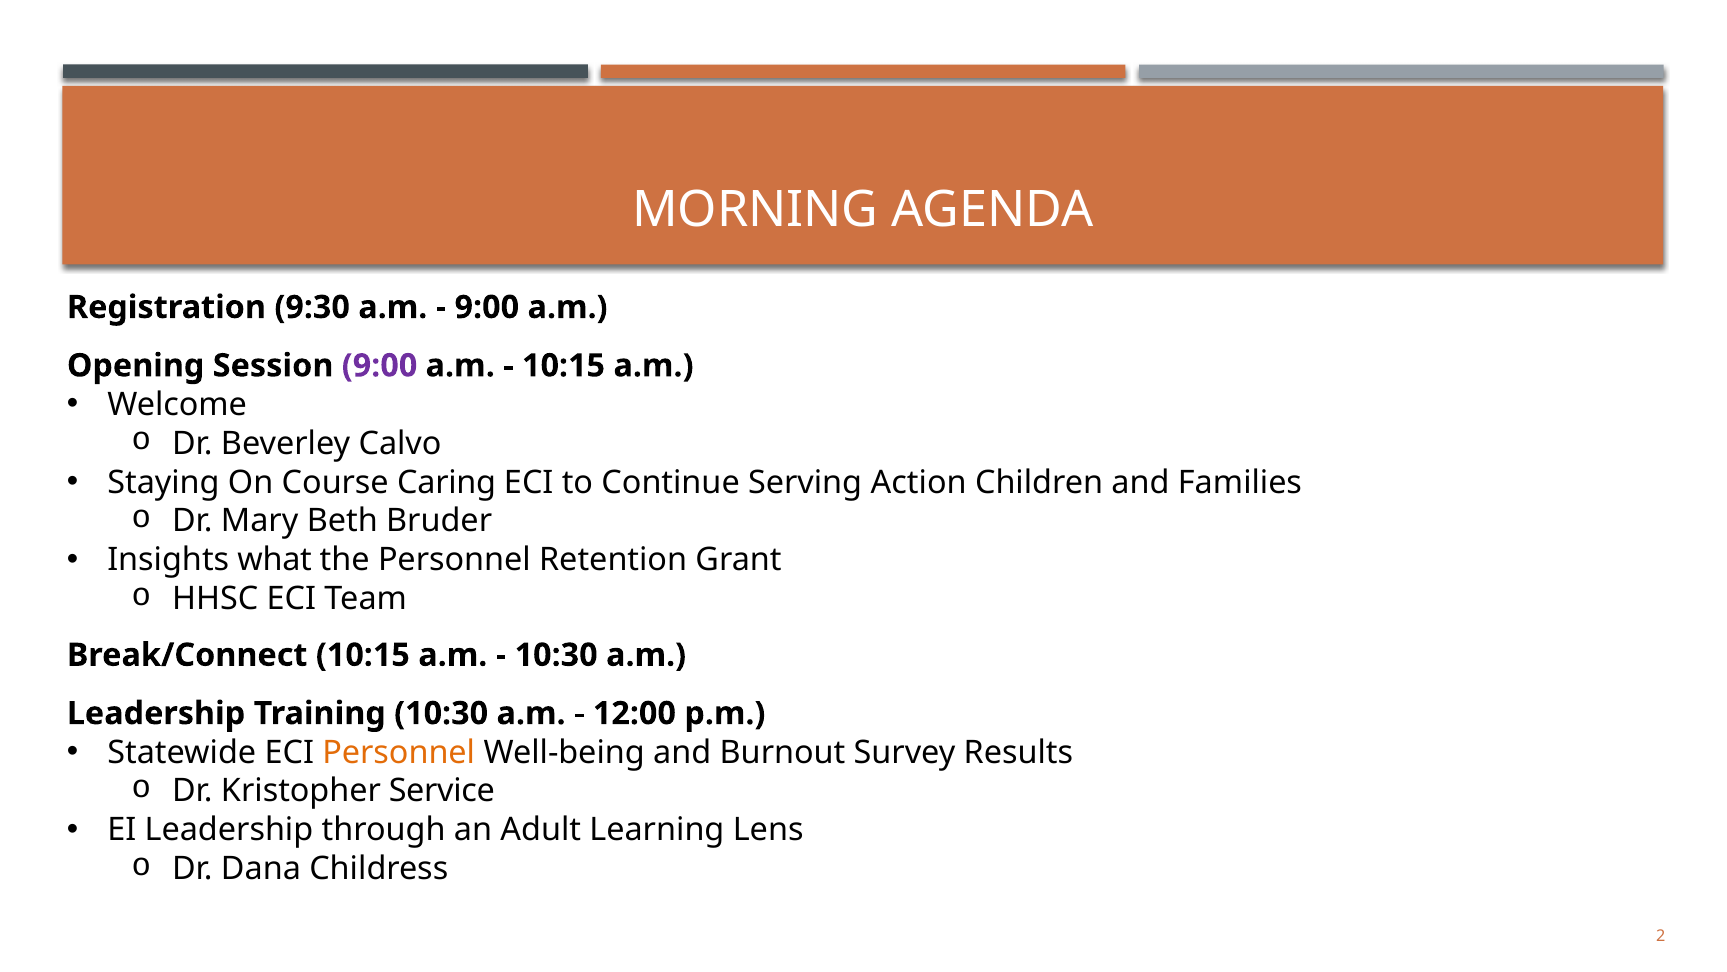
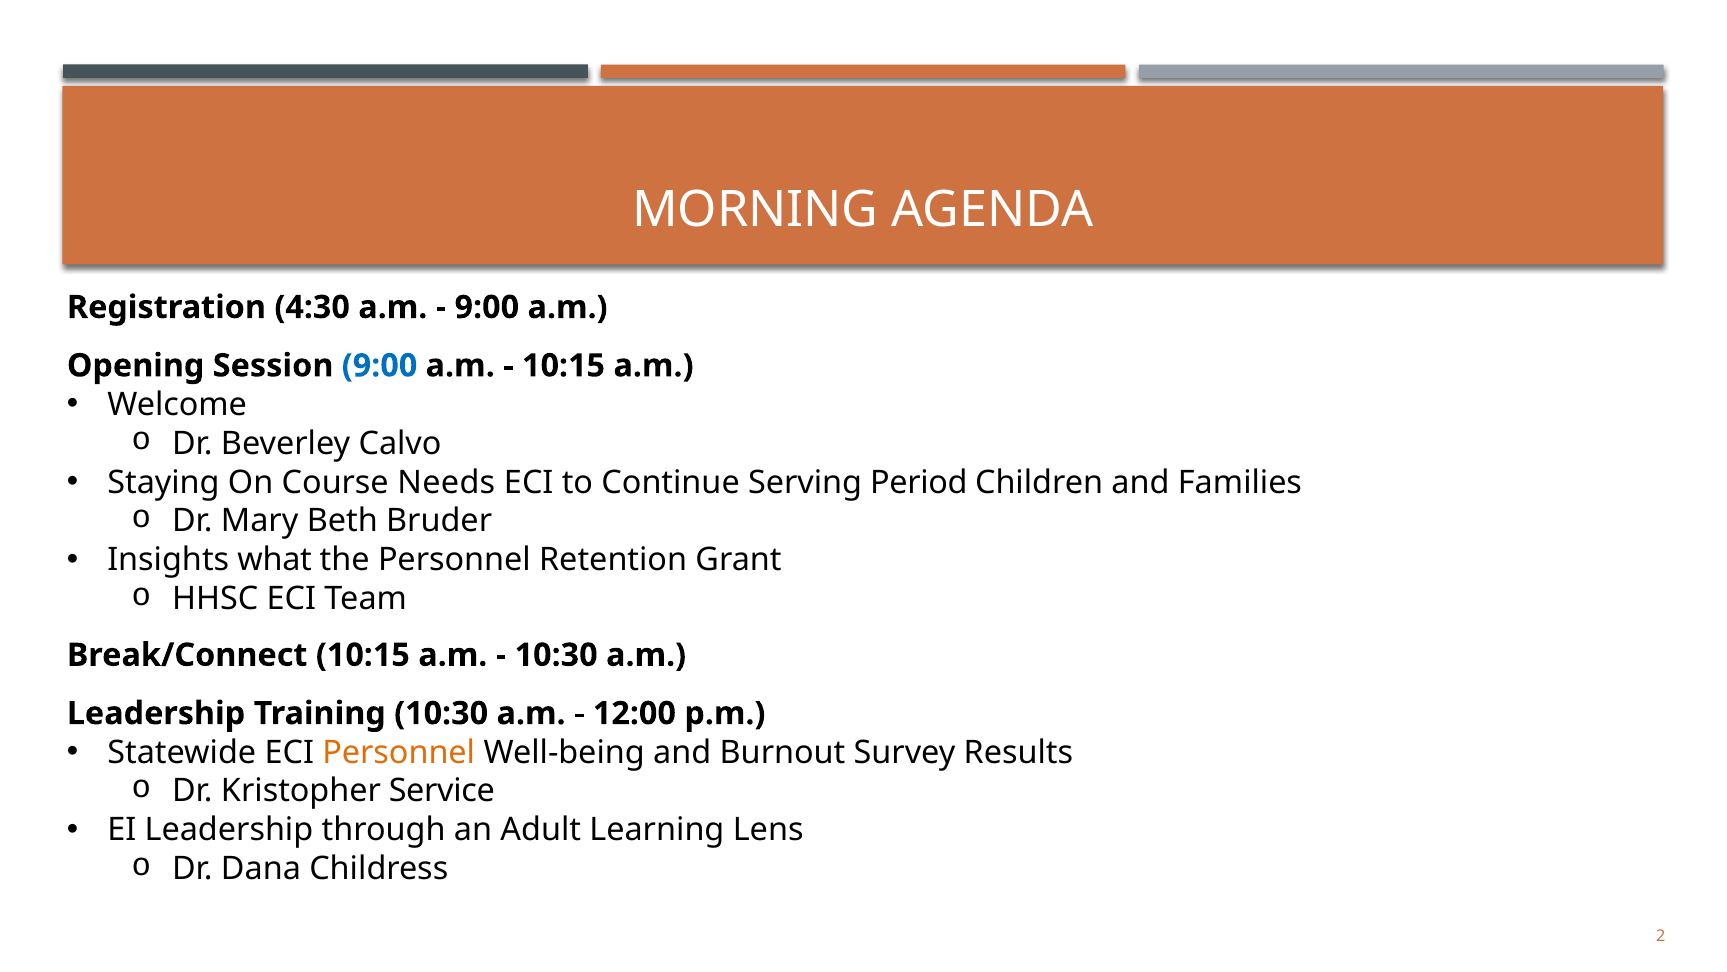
9:30: 9:30 -> 4:30
9:00 at (380, 365) colour: purple -> blue
Caring: Caring -> Needs
Action: Action -> Period
